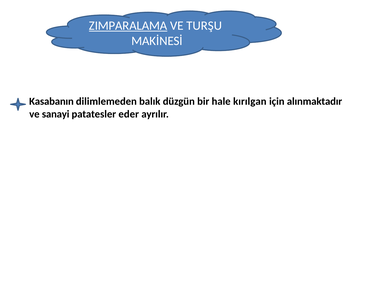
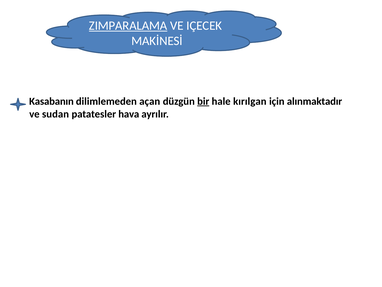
TURŞU: TURŞU -> IÇECEK
balık: balık -> açan
bir underline: none -> present
sanayi: sanayi -> sudan
eder: eder -> hava
